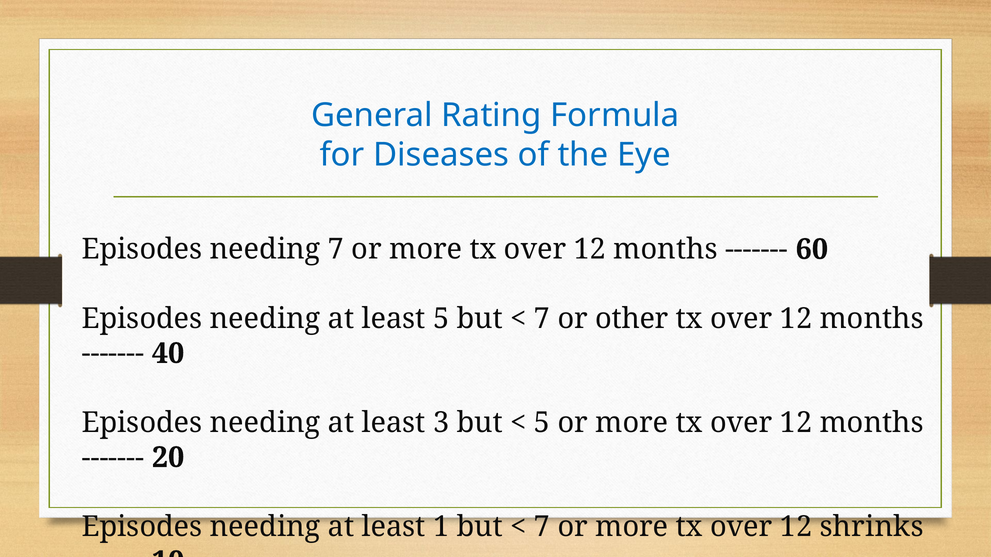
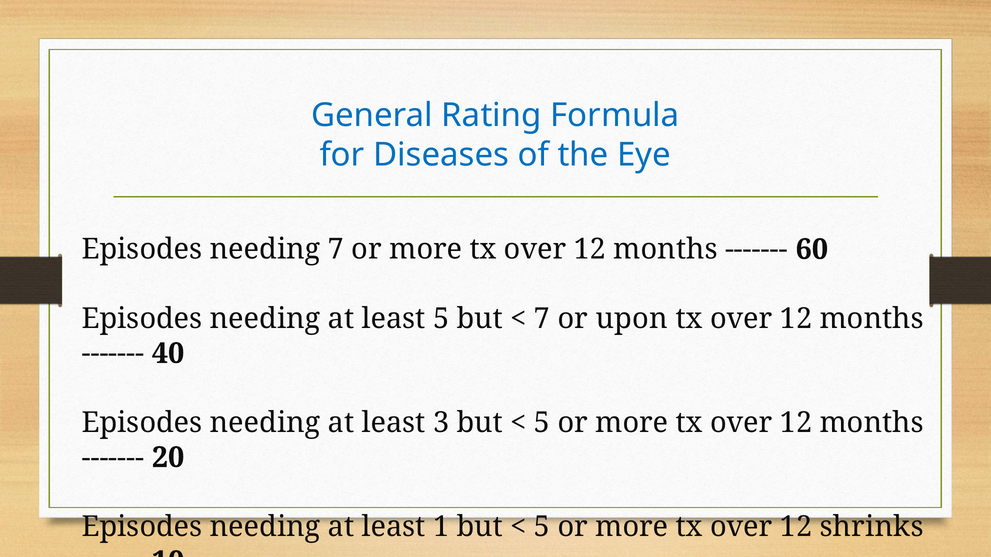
other: other -> upon
7 at (542, 527): 7 -> 5
